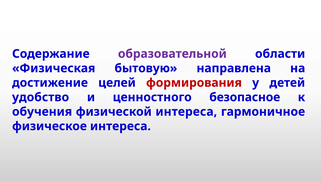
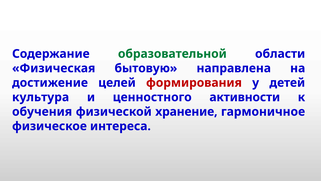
образовательной colour: purple -> green
удобство: удобство -> культура
безопасное: безопасное -> активности
физической интереса: интереса -> хранение
